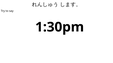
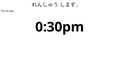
1:30pm: 1:30pm -> 0:30pm
